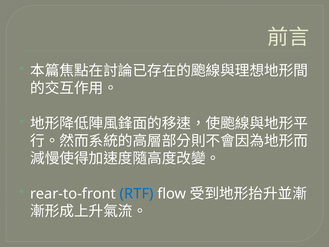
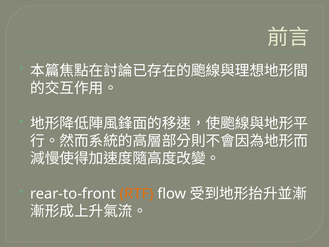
RTF colour: blue -> orange
